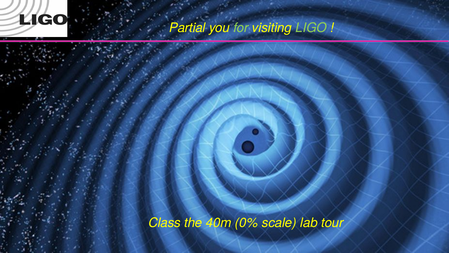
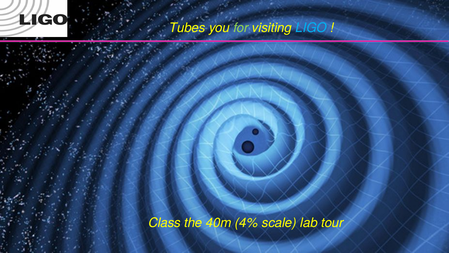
Partial: Partial -> Tubes
LIGO colour: light green -> light blue
0%: 0% -> 4%
